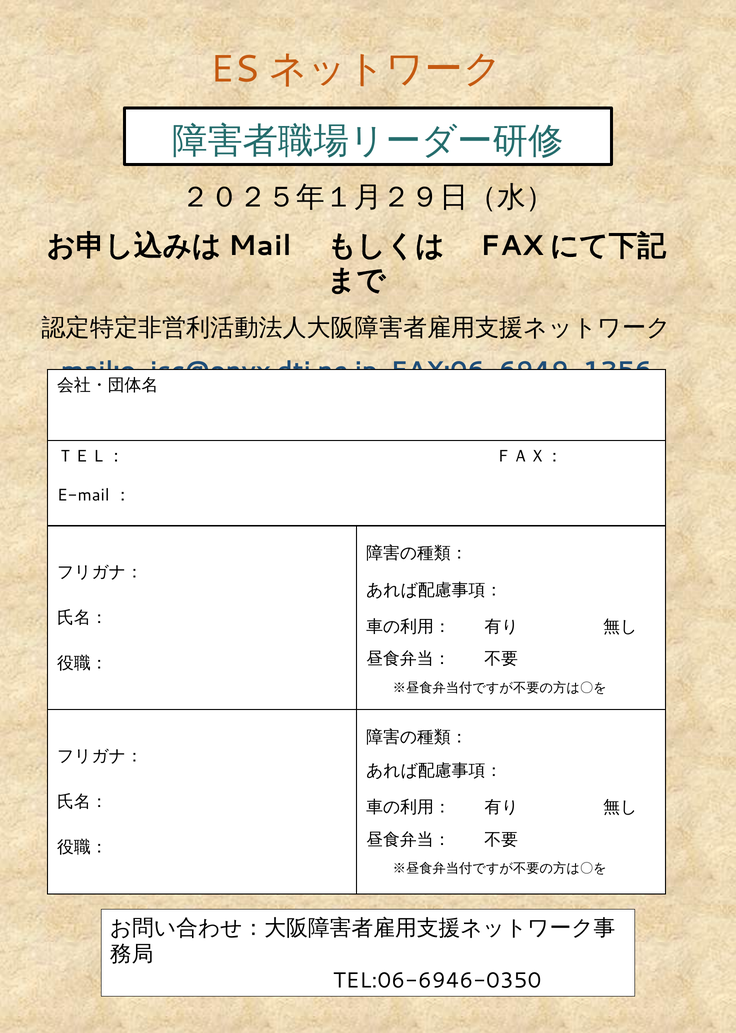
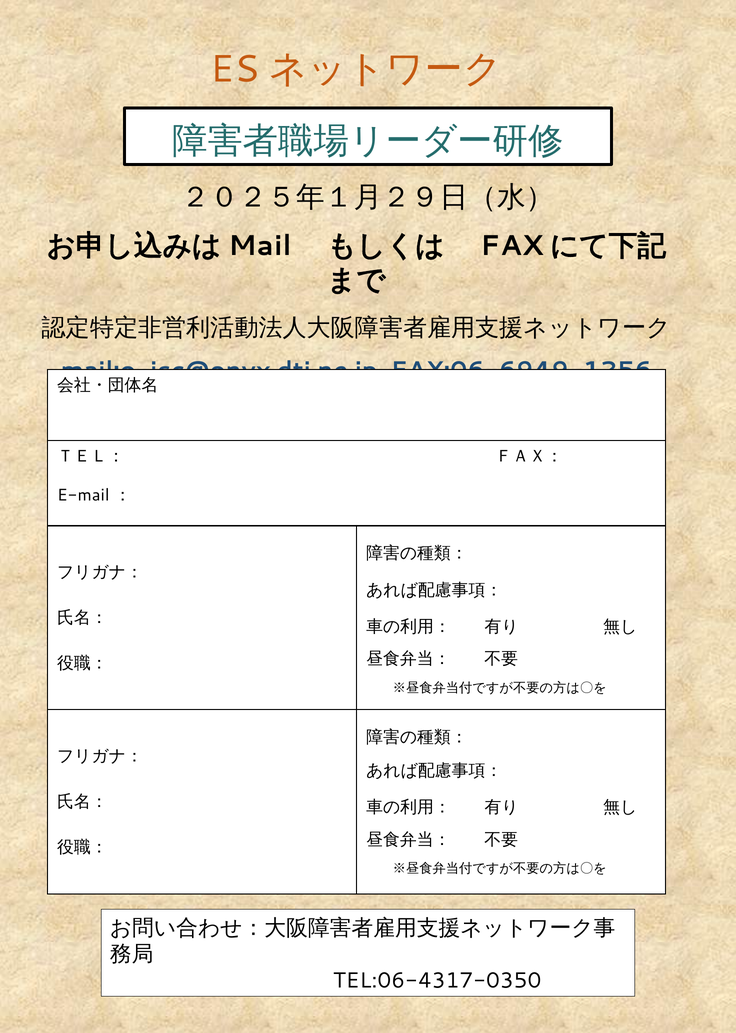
TEL:06-6946-0350: TEL:06-6946-0350 -> TEL:06-4317-0350
